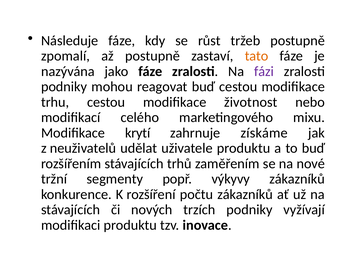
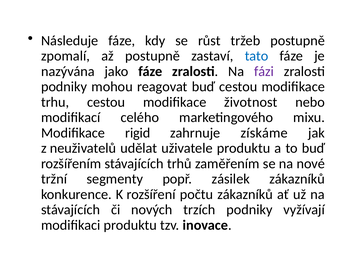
tato colour: orange -> blue
krytí: krytí -> rigid
výkyvy: výkyvy -> zásilek
